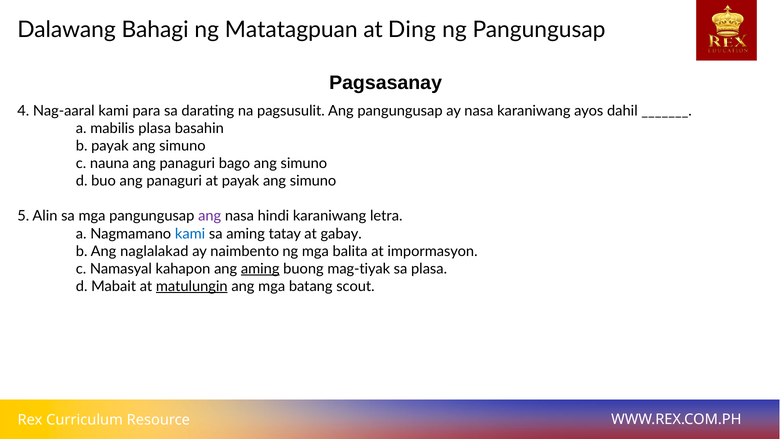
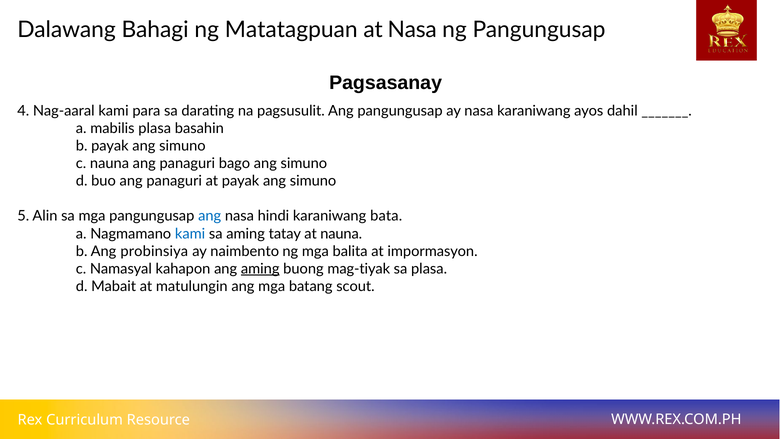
at Ding: Ding -> Nasa
ang at (210, 216) colour: purple -> blue
letra: letra -> bata
at gabay: gabay -> nauna
naglalakad: naglalakad -> probinsiya
matulungin underline: present -> none
